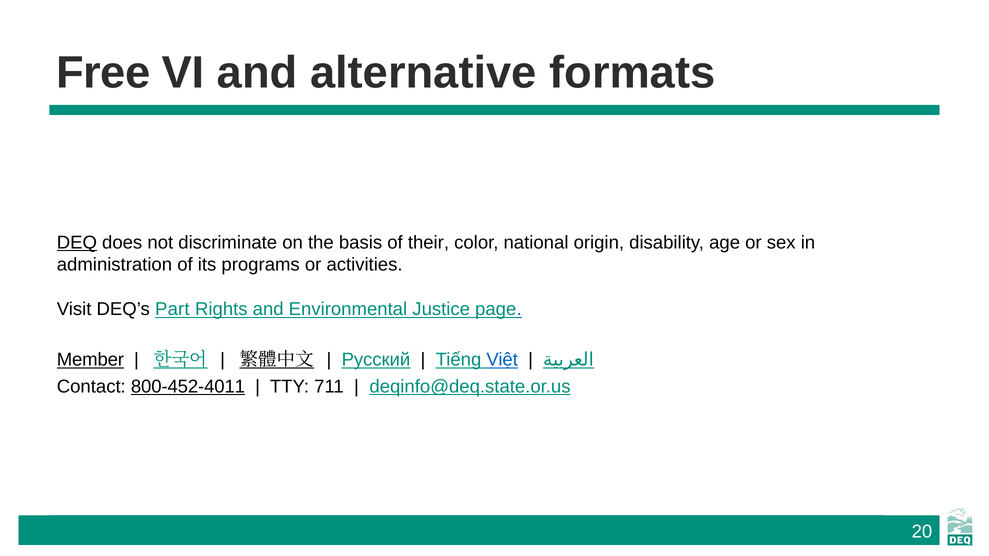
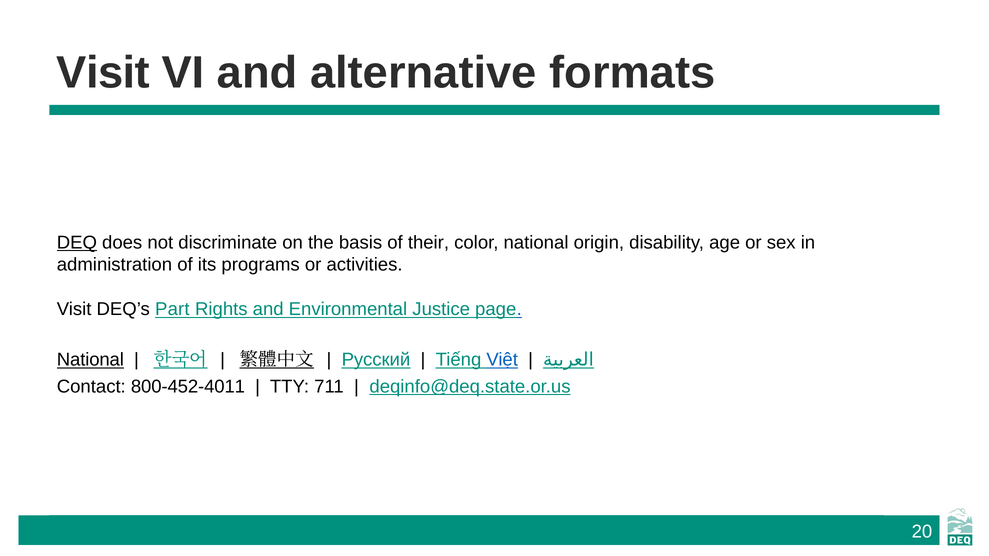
Free at (103, 73): Free -> Visit
Member at (90, 360): Member -> National
800-452-4011 underline: present -> none
